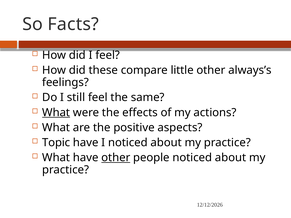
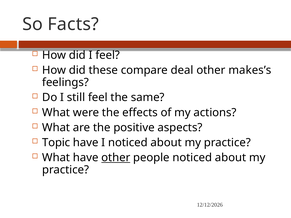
little: little -> deal
always’s: always’s -> makes’s
What at (56, 113) underline: present -> none
